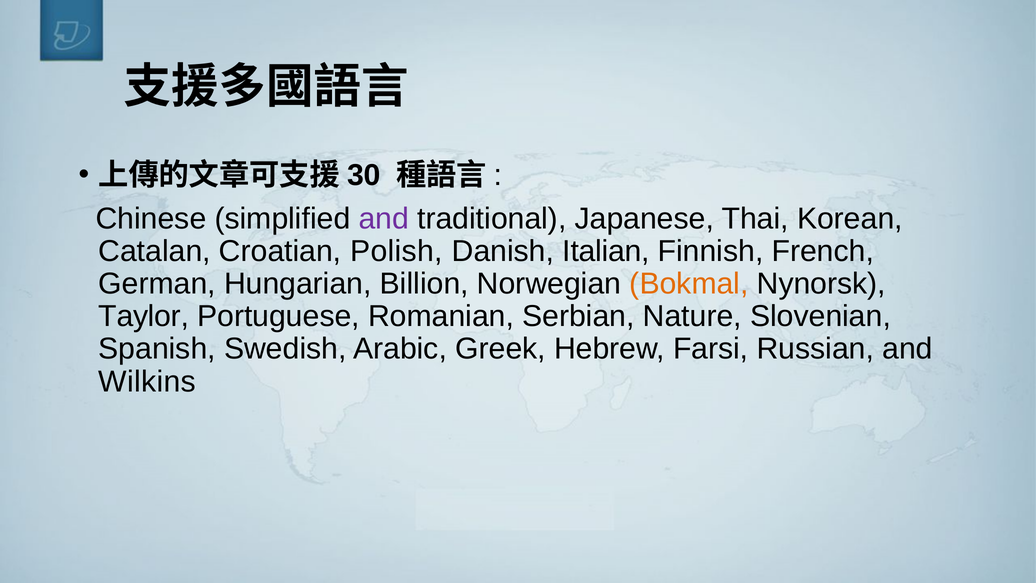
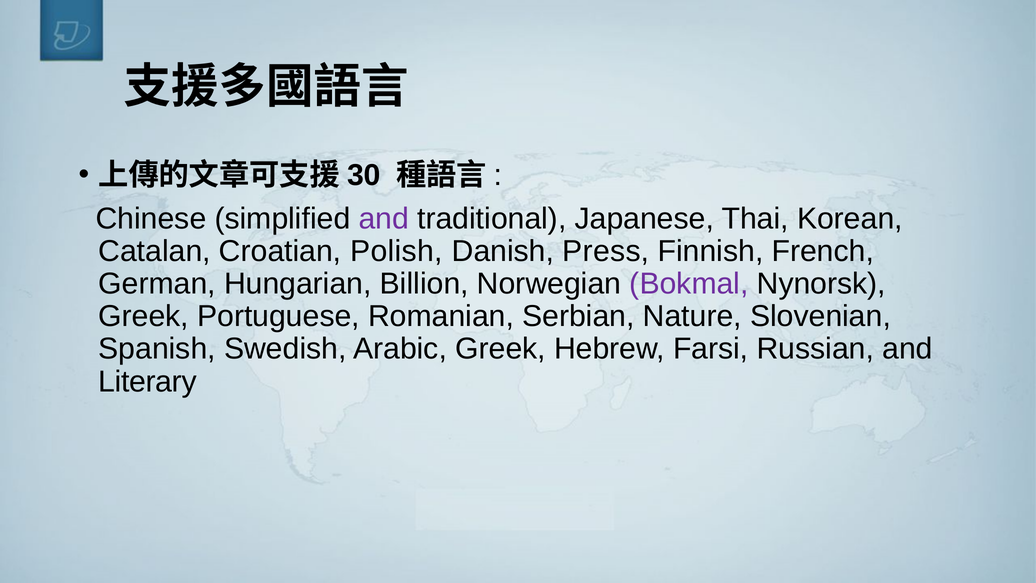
Italian: Italian -> Press
Bokmal colour: orange -> purple
Taylor at (144, 316): Taylor -> Greek
Wilkins: Wilkins -> Literary
